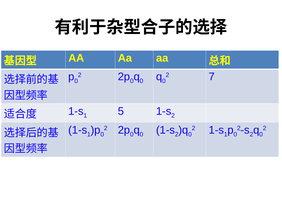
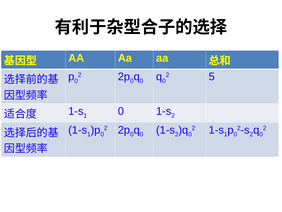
7: 7 -> 5
1 5: 5 -> 0
